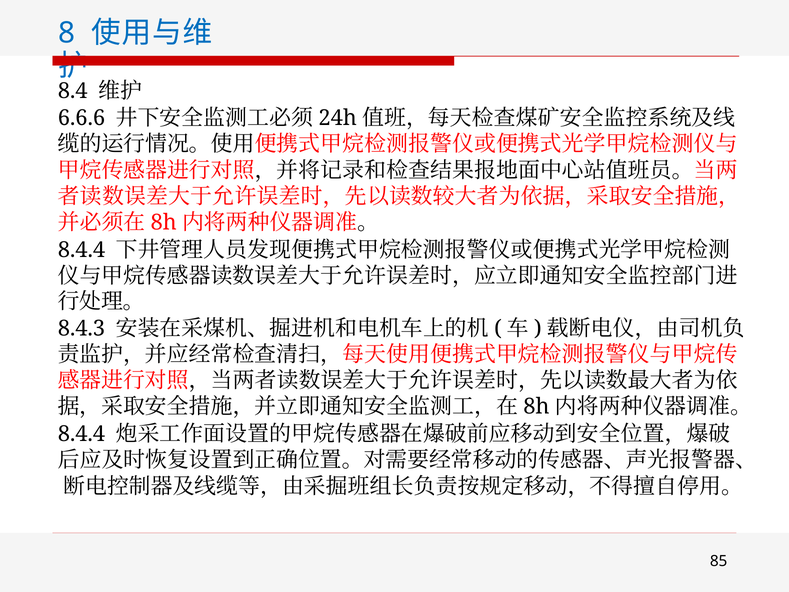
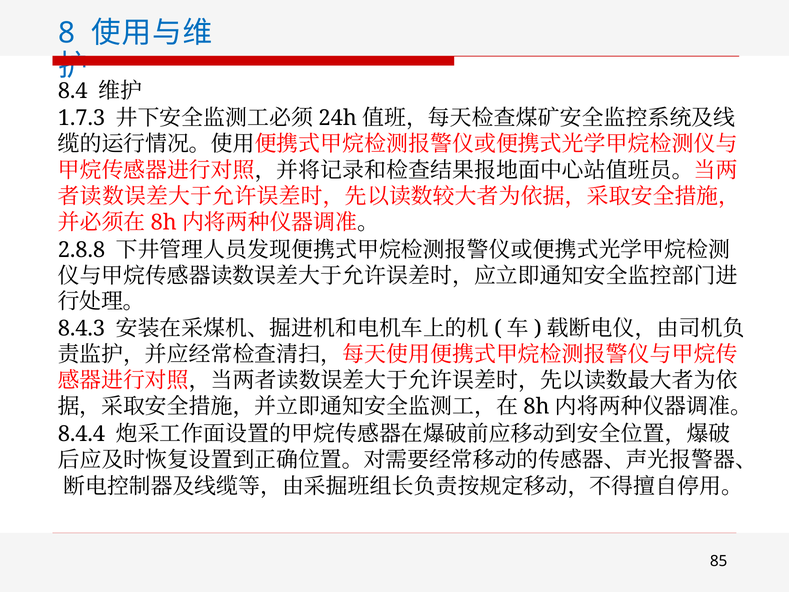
6.6.6: 6.6.6 -> 1.7.3
8.4.4 at (81, 250): 8.4.4 -> 2.8.8
